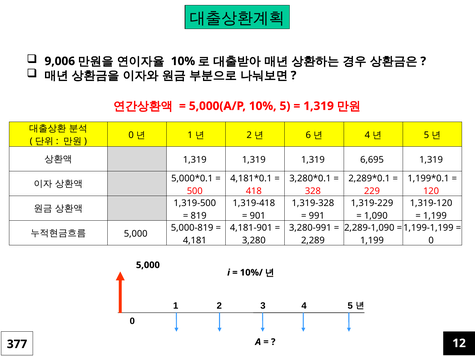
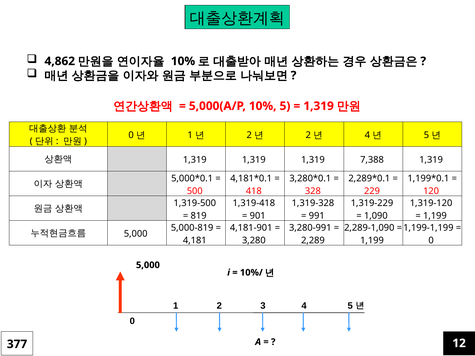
9,006: 9,006 -> 4,862
6 at (308, 135): 6 -> 2
6,695: 6,695 -> 7,388
